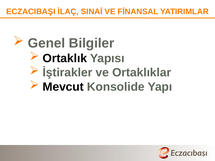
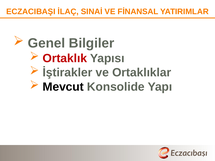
Ortaklık colour: black -> red
